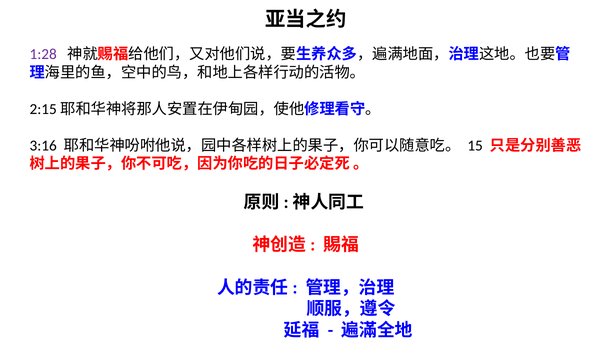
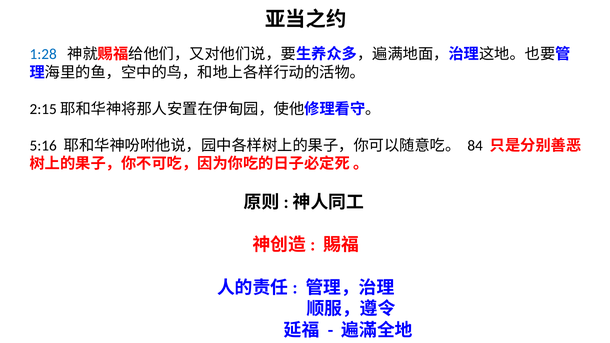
1:28 colour: purple -> blue
3:16: 3:16 -> 5:16
15: 15 -> 84
